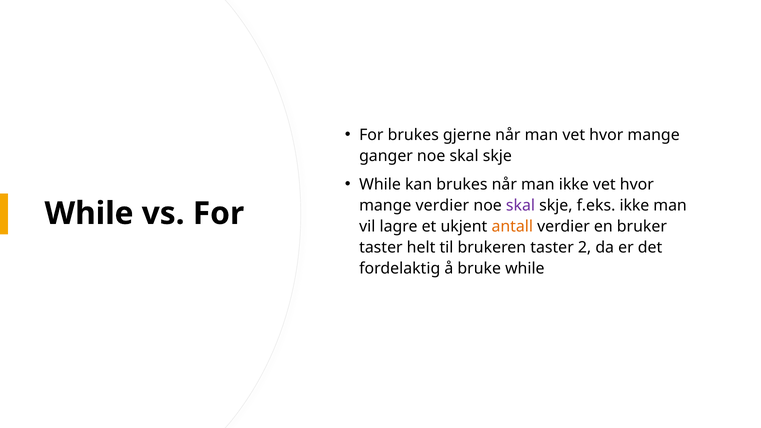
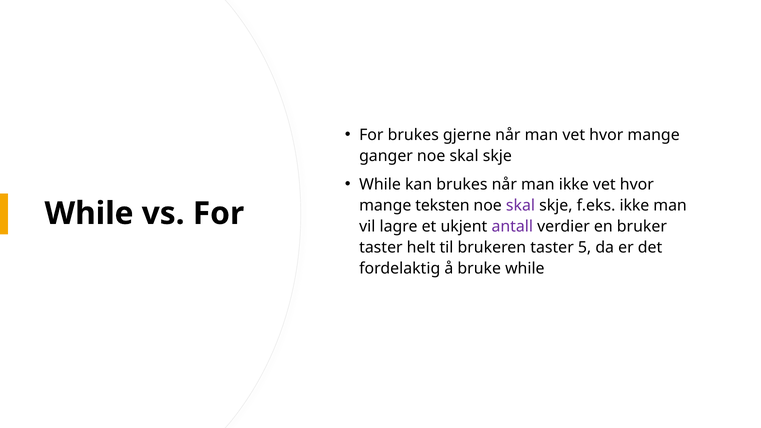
mange verdier: verdier -> teksten
antall colour: orange -> purple
2: 2 -> 5
